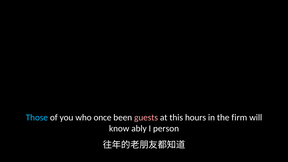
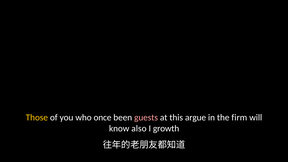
Those colour: light blue -> yellow
hours: hours -> argue
ably: ably -> also
person: person -> growth
